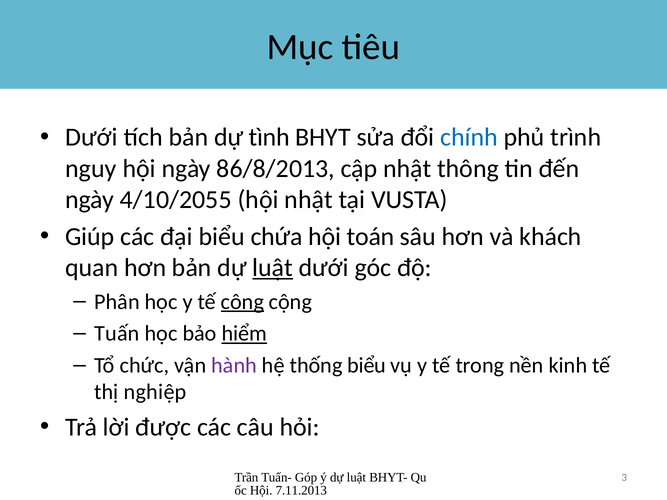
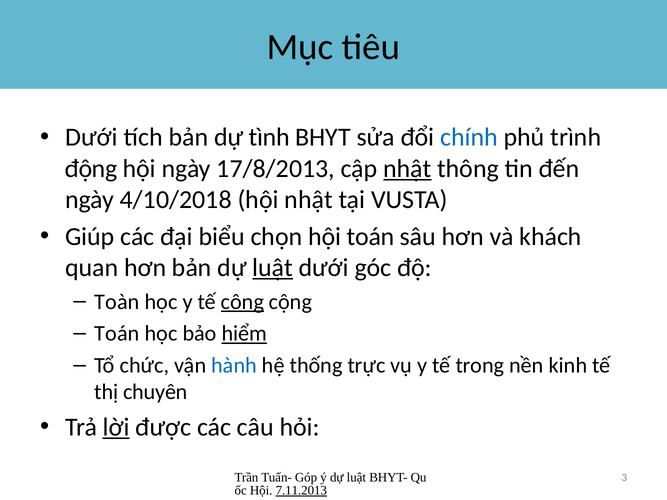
nguy: nguy -> động
86/8/2013: 86/8/2013 -> 17/8/2013
nhật at (407, 169) underline: none -> present
4/10/2055: 4/10/2055 -> 4/10/2018
chứa: chứa -> chọn
Phân: Phân -> Toàn
Tuấn at (117, 334): Tuấn -> Toán
hành colour: purple -> blue
thống biểu: biểu -> trực
nghiệp: nghiệp -> chuyên
lời underline: none -> present
7.11.2013 underline: none -> present
